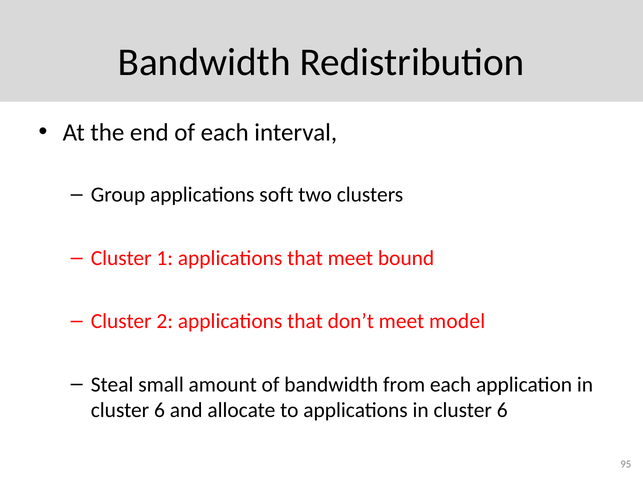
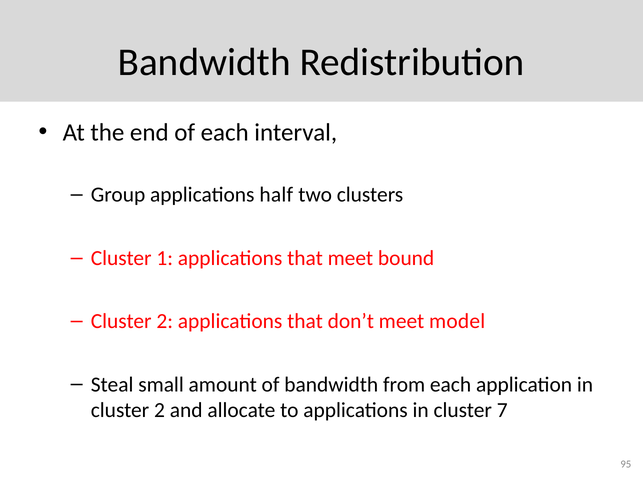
soft: soft -> half
6 at (159, 410): 6 -> 2
applications in cluster 6: 6 -> 7
